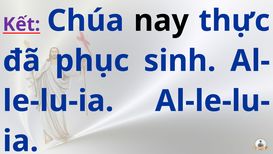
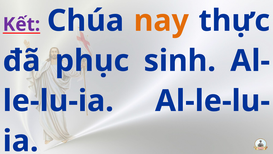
nay colour: black -> orange
